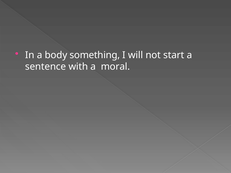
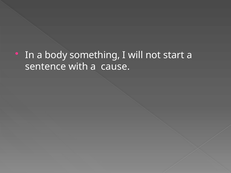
moral: moral -> cause
